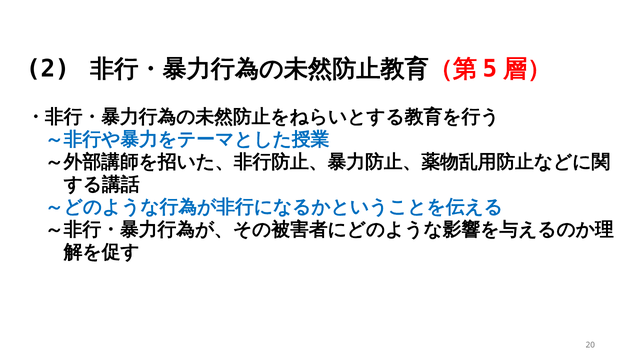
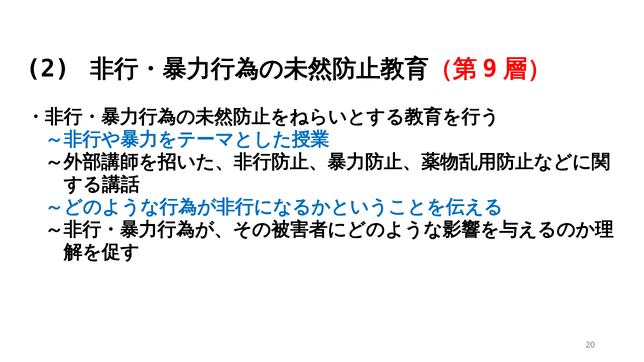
5: 5 -> 9
